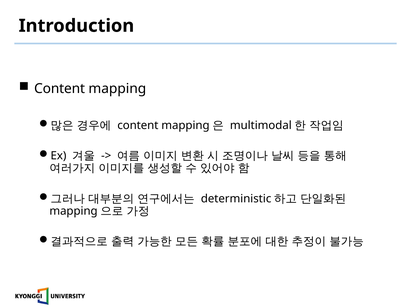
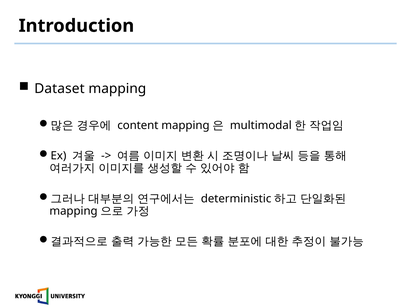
Content at (60, 89): Content -> Dataset
